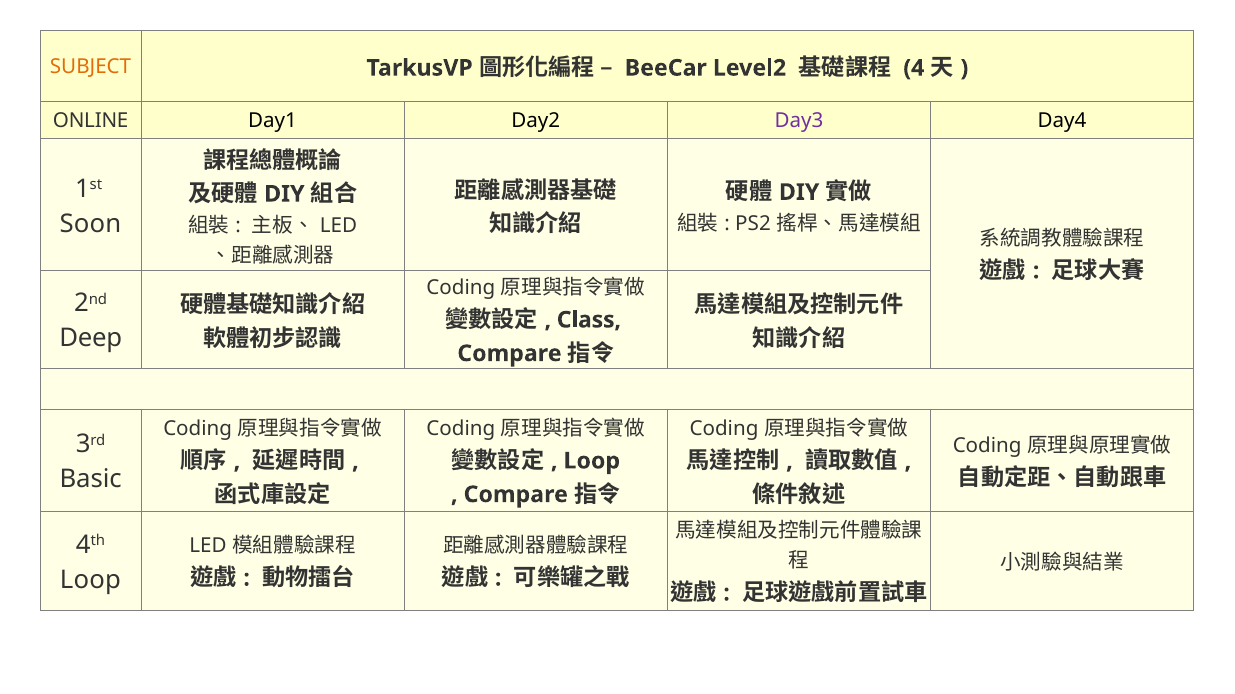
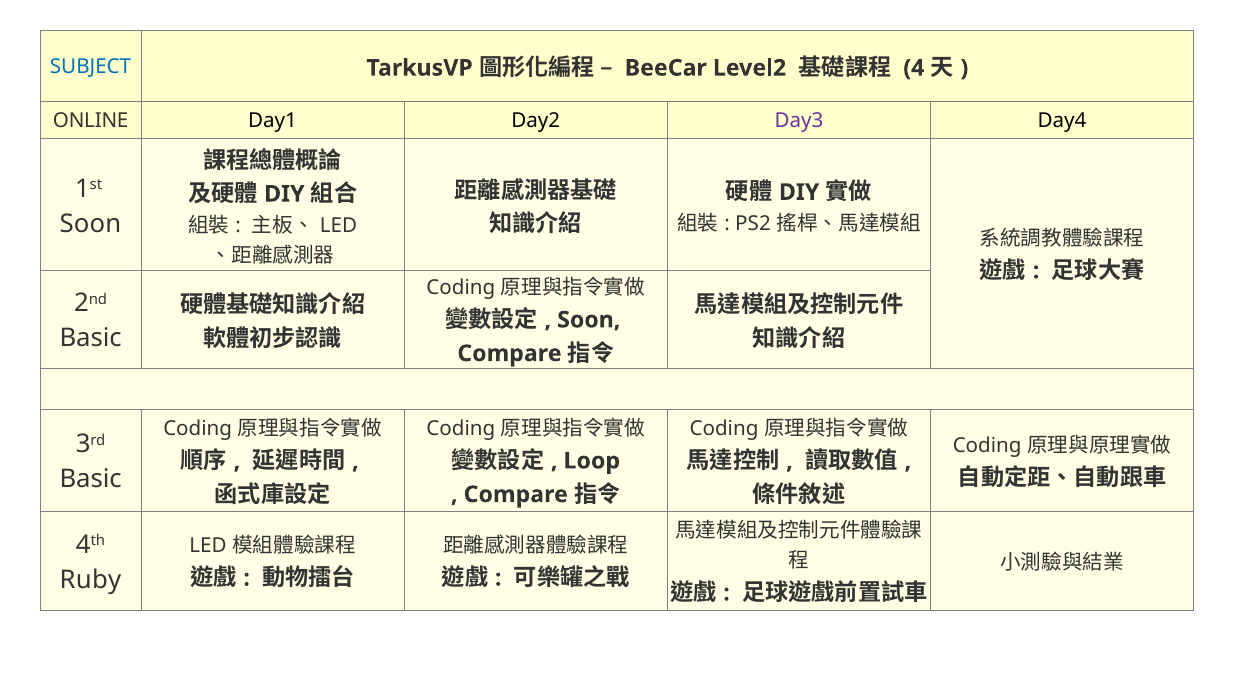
SUBJECT colour: orange -> blue
Class at (589, 320): Class -> Soon
Deep at (91, 339): Deep -> Basic
Loop at (90, 580): Loop -> Ruby
